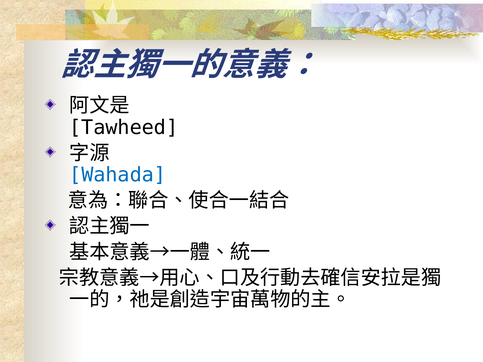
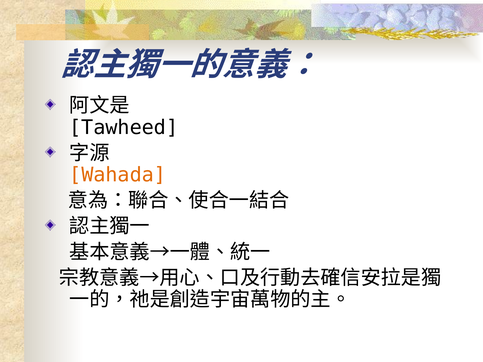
Wahada colour: blue -> orange
